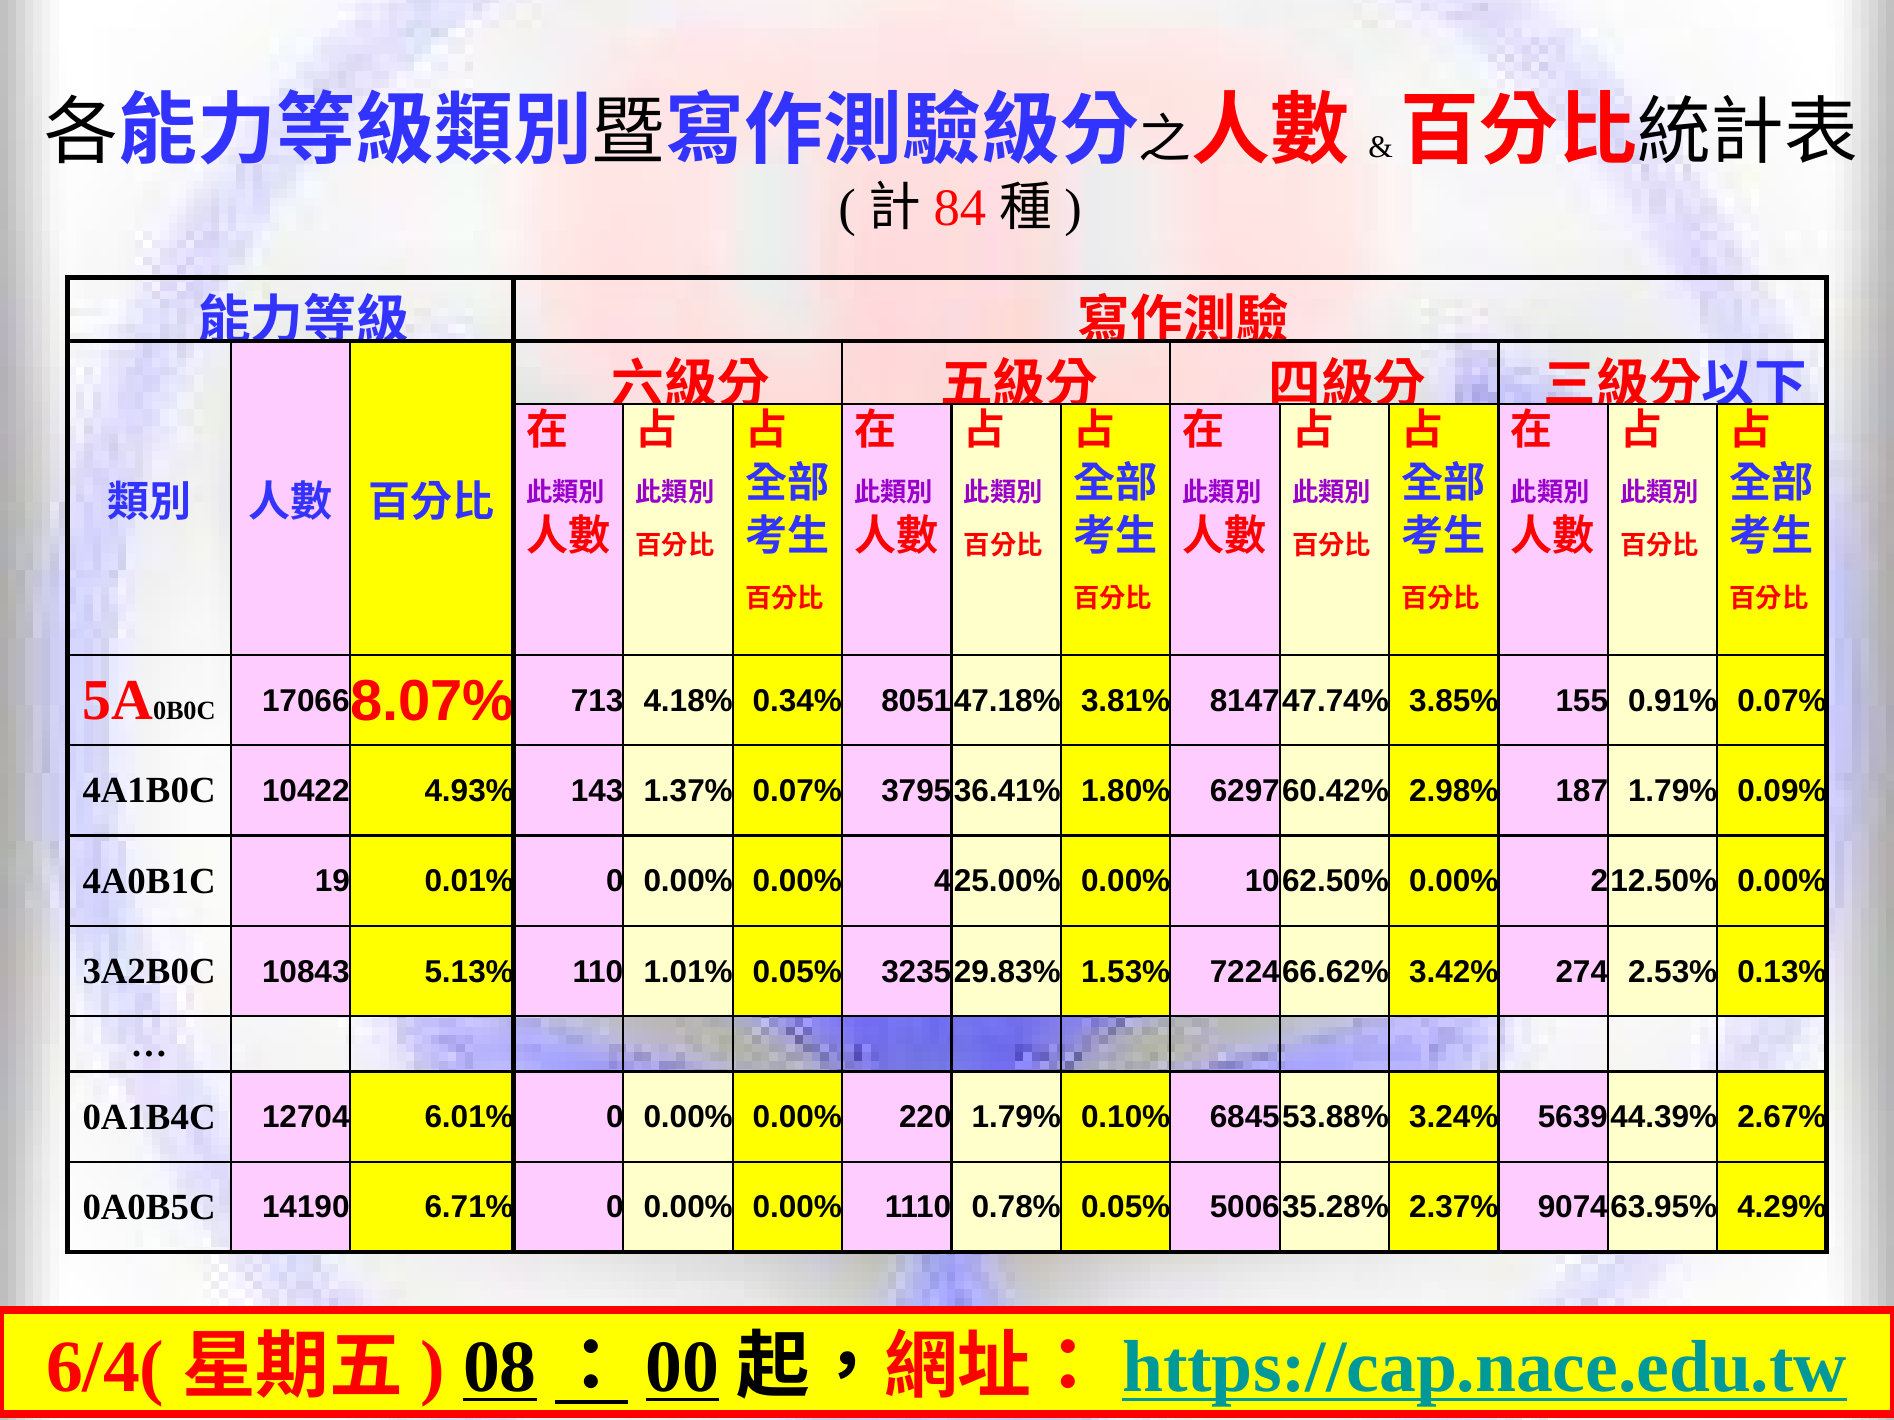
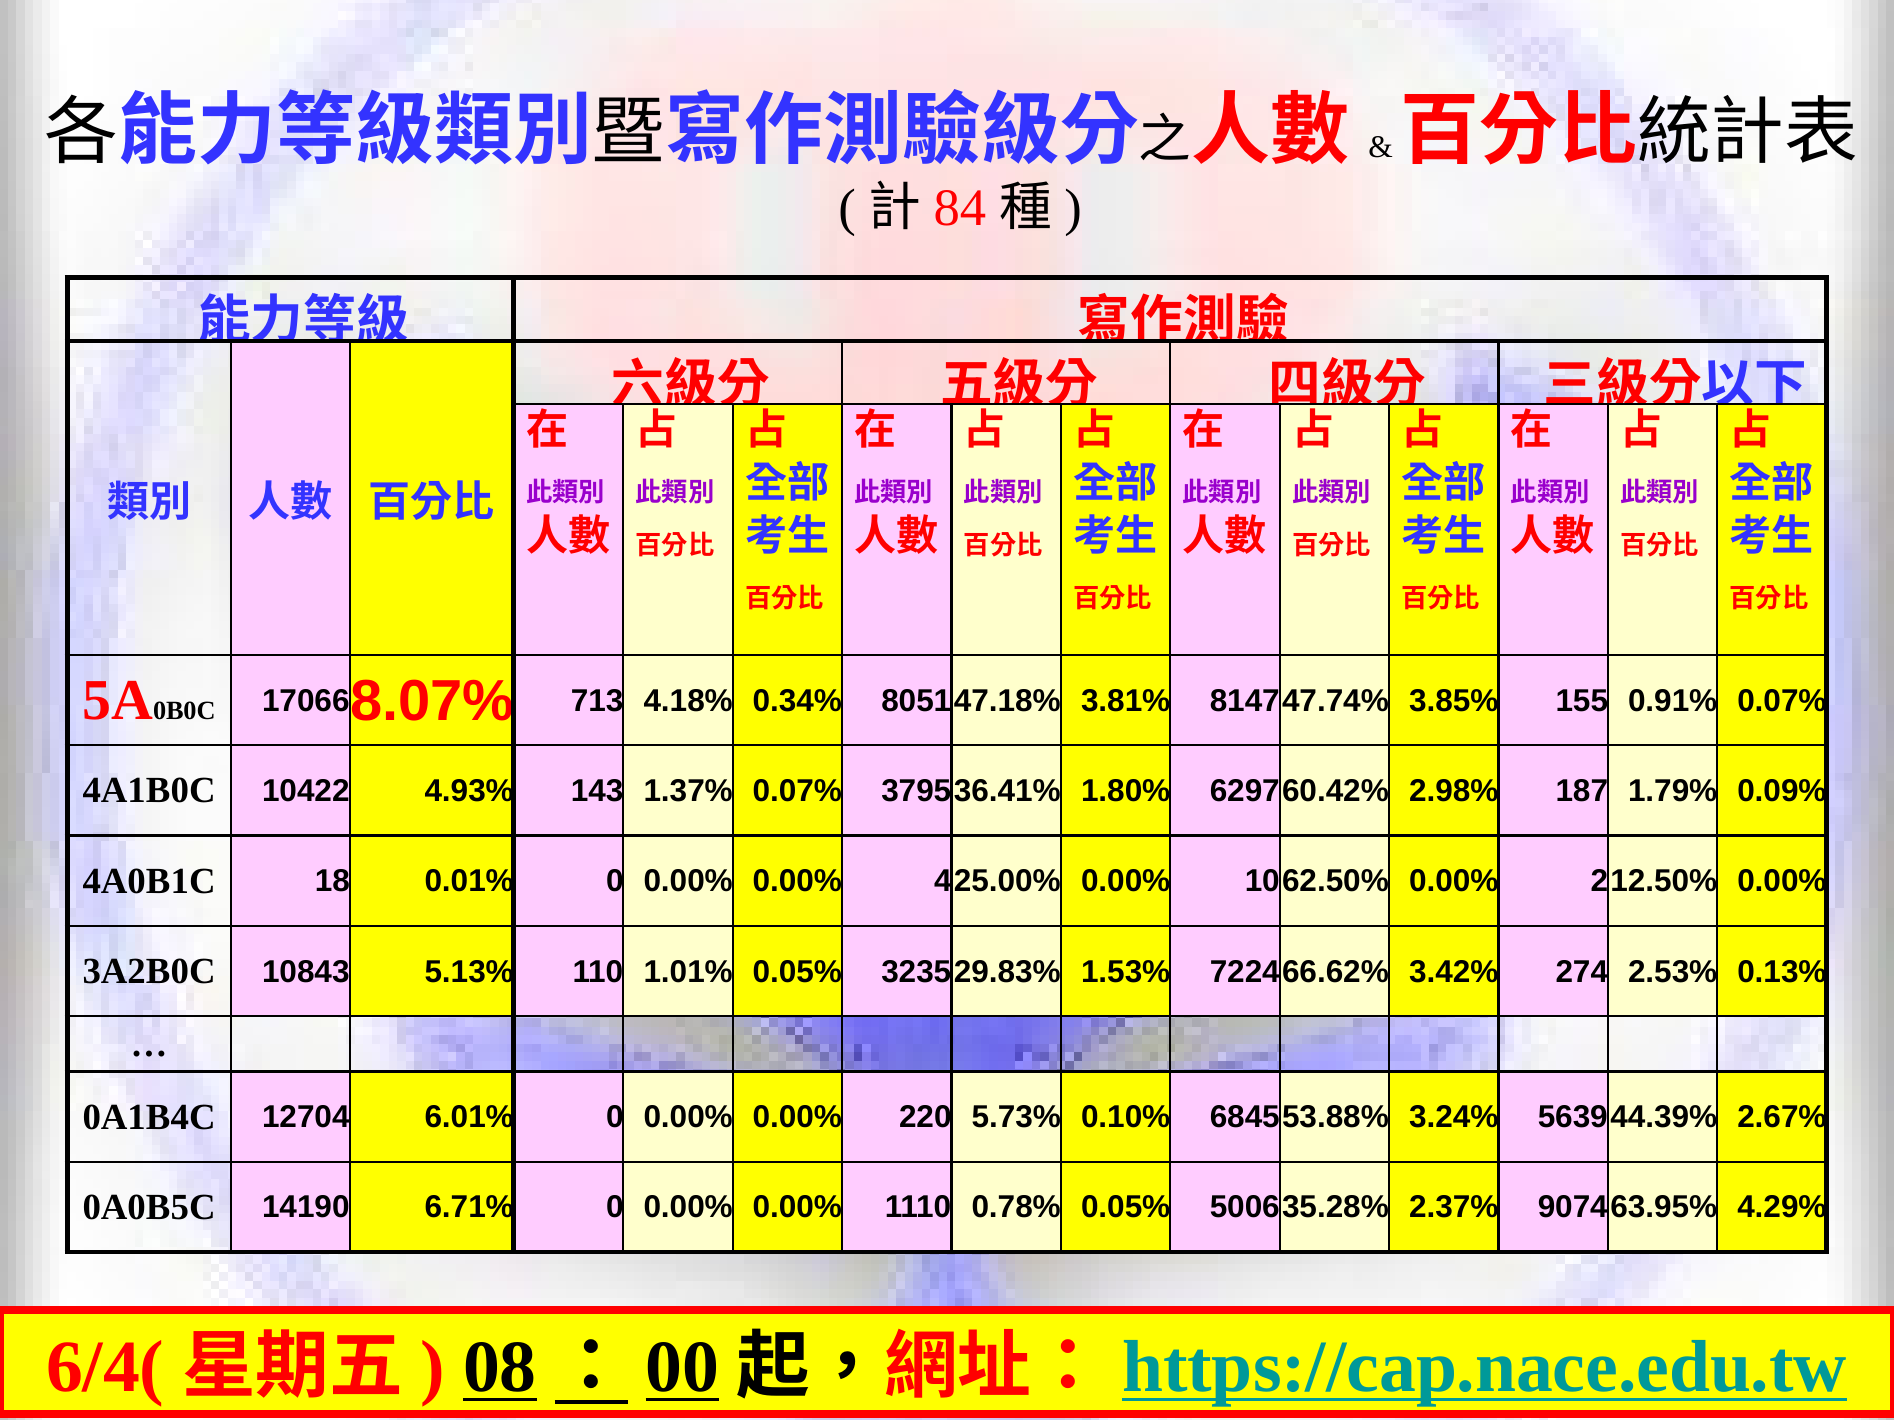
19: 19 -> 18
220 1.79%: 1.79% -> 5.73%
